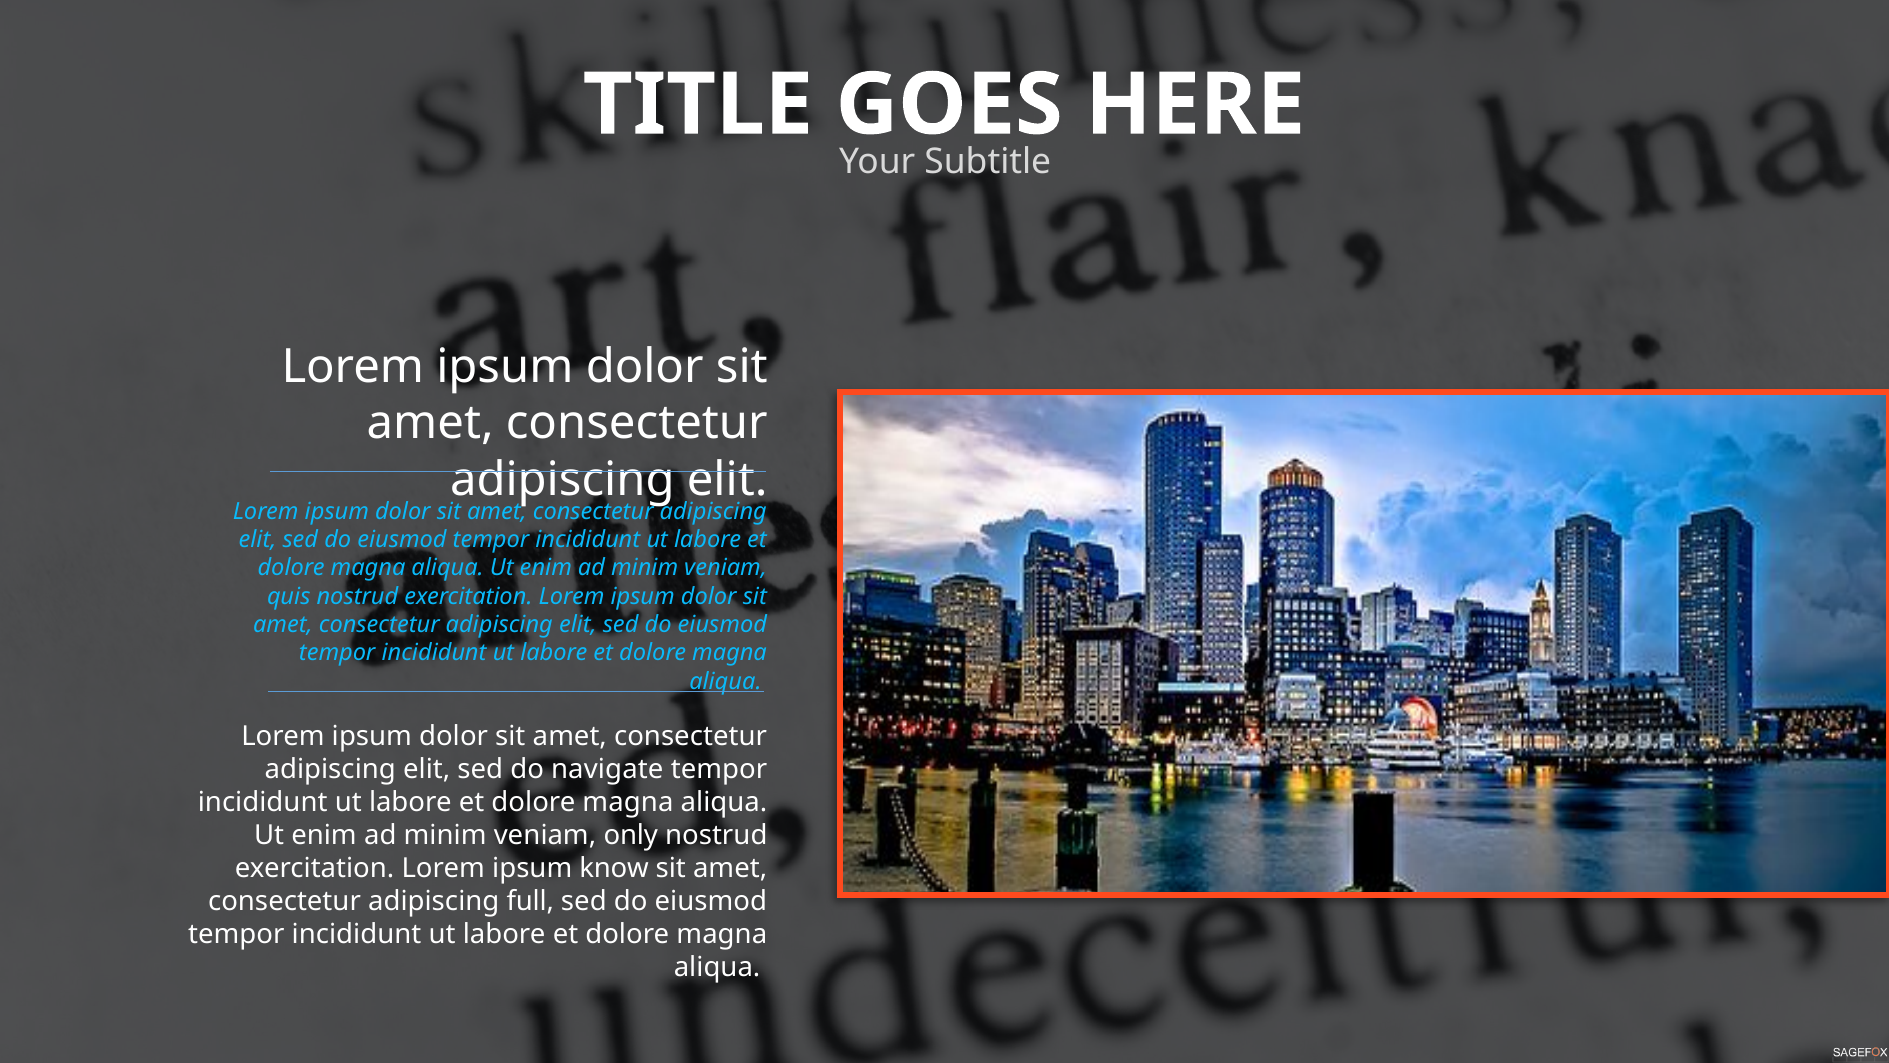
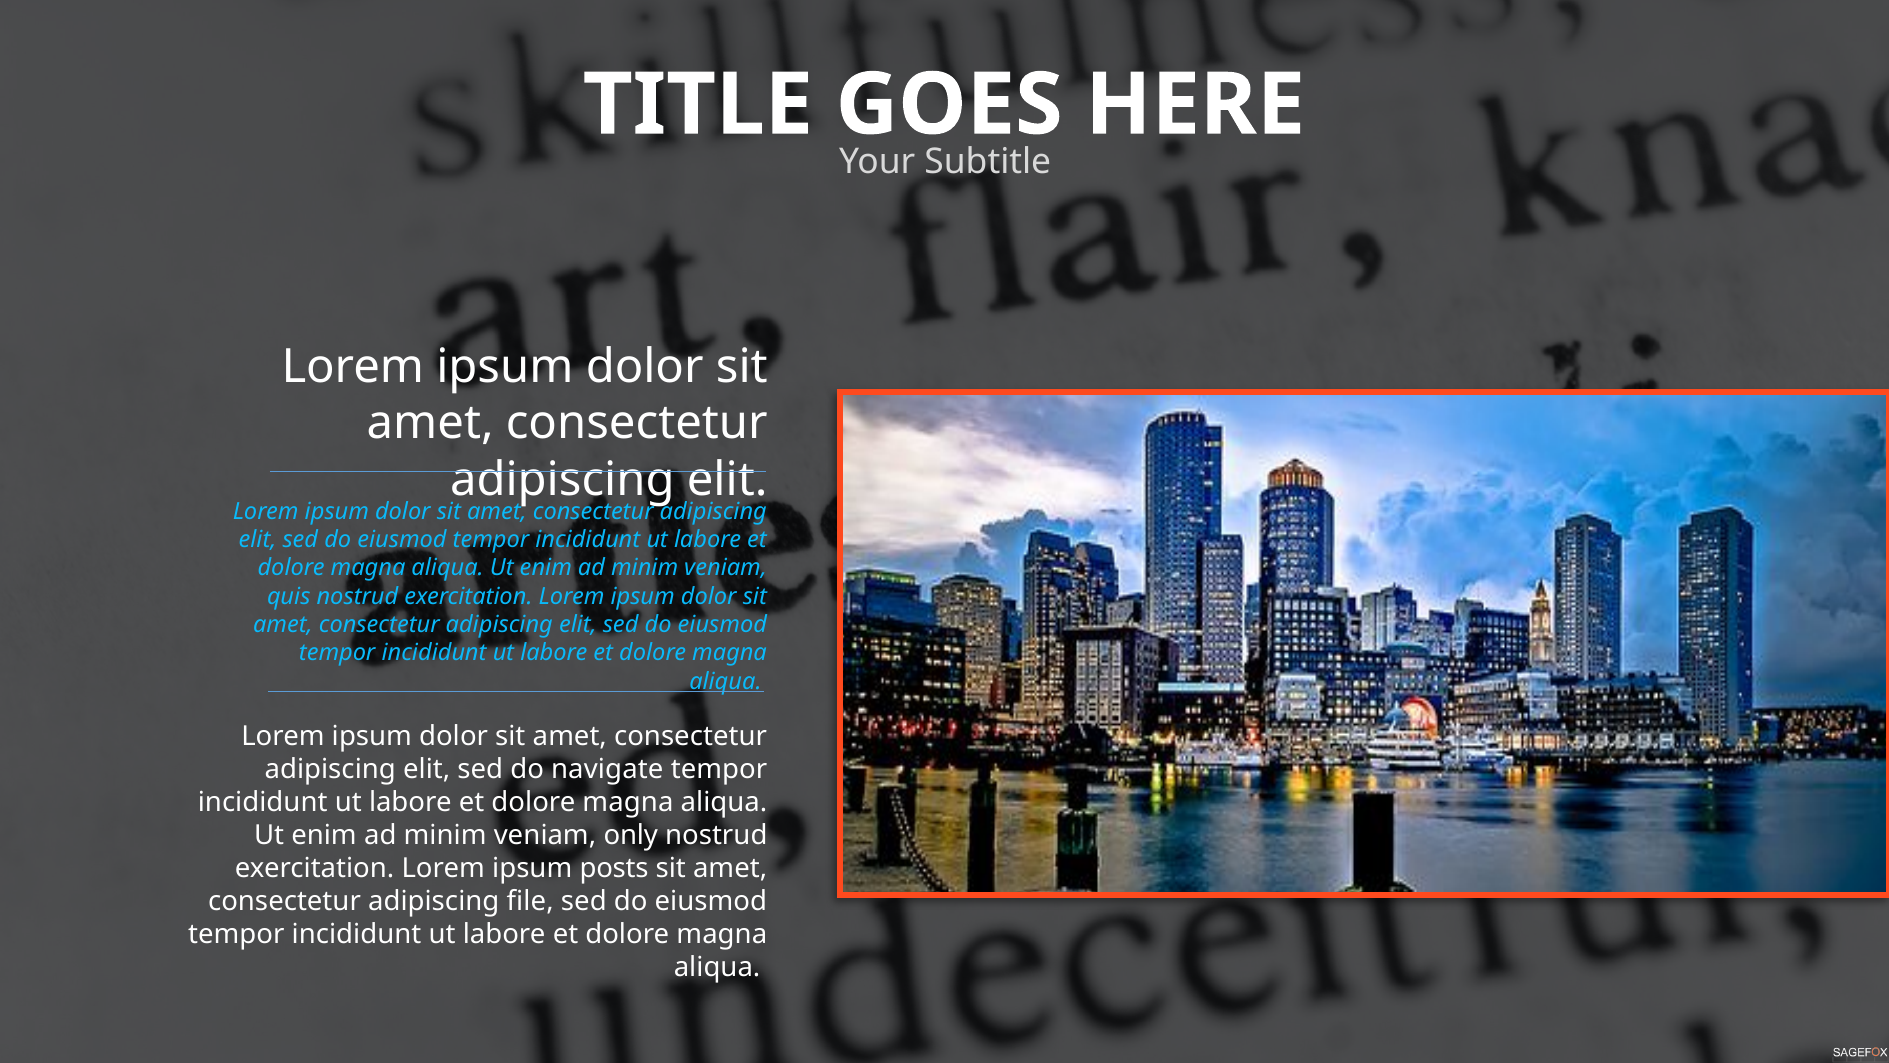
know: know -> posts
full: full -> file
